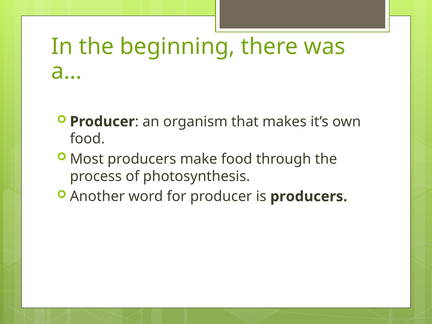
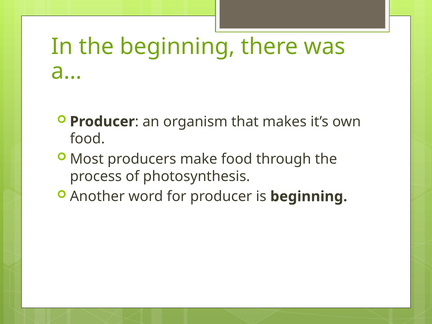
is producers: producers -> beginning
